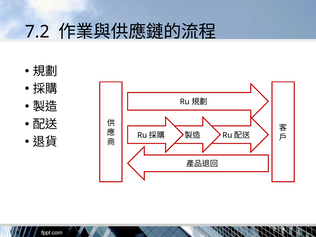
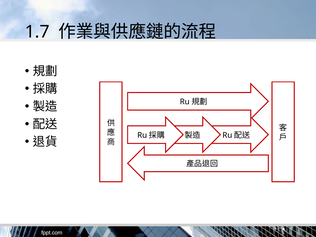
7.2: 7.2 -> 1.7
